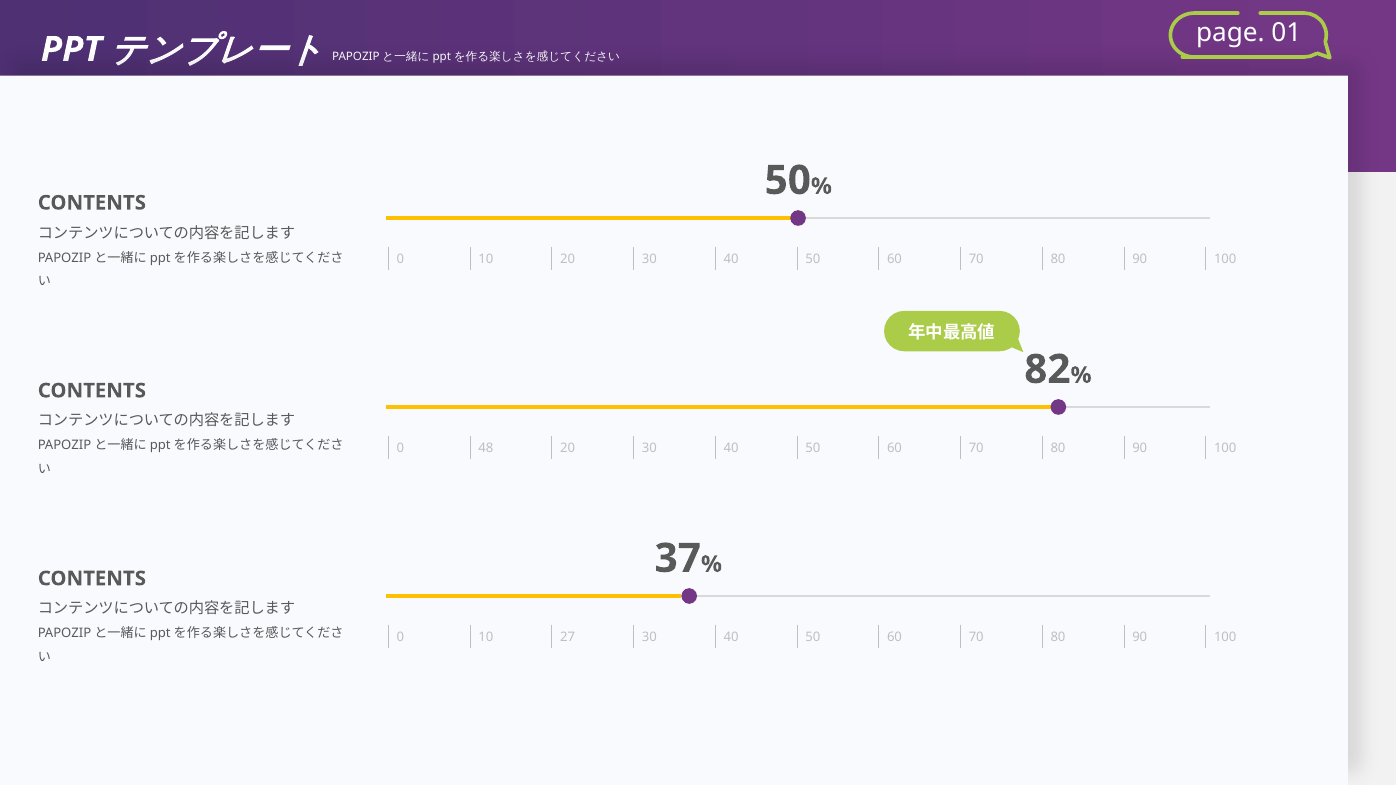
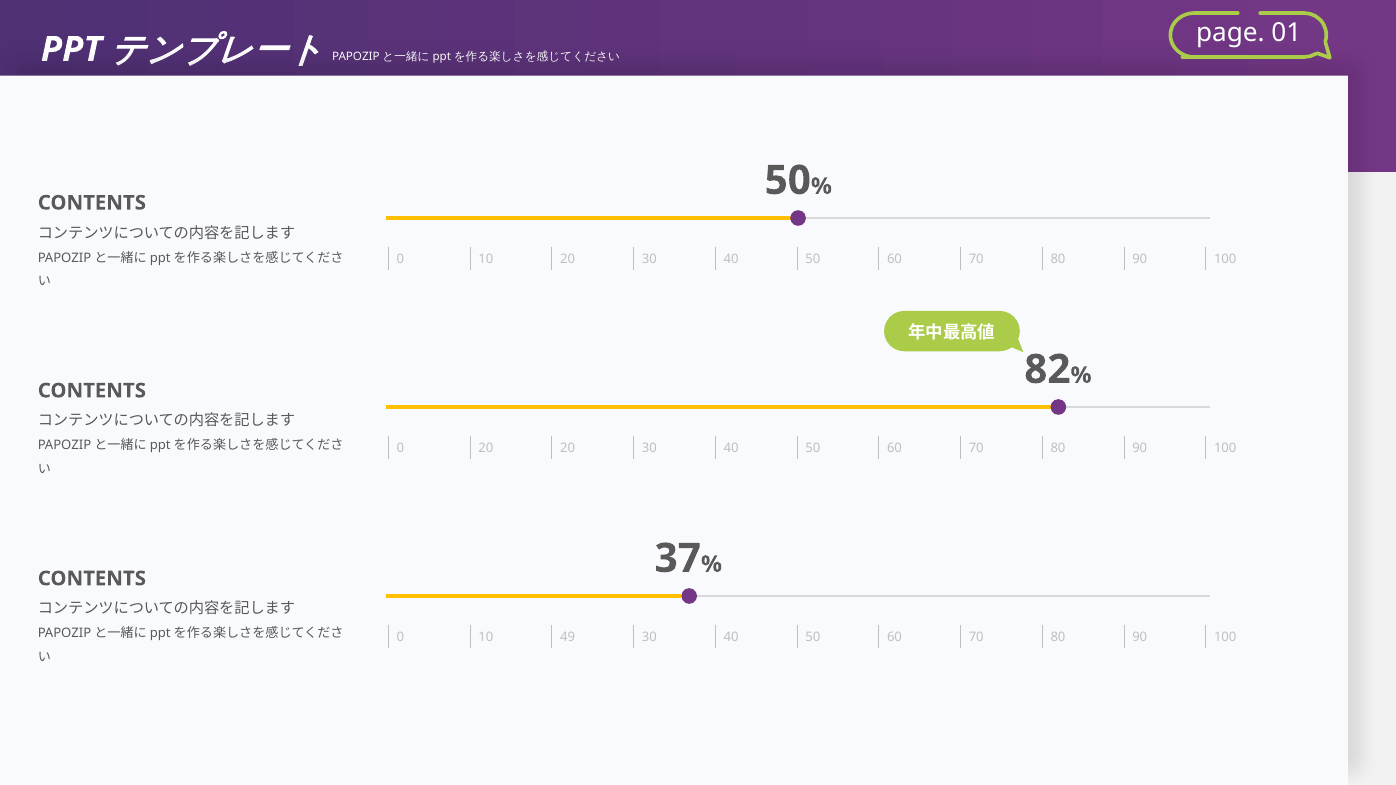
0 48: 48 -> 20
27: 27 -> 49
